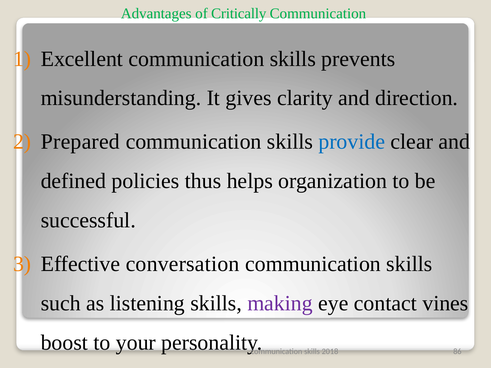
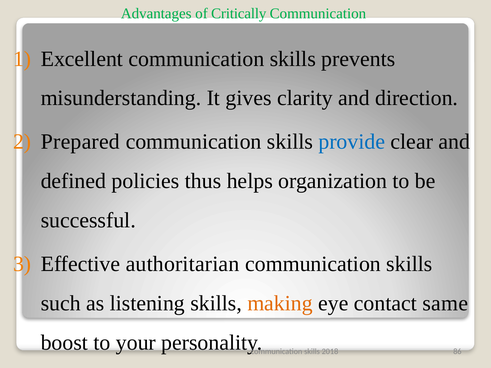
conversation: conversation -> authoritarian
making colour: purple -> orange
vines: vines -> same
